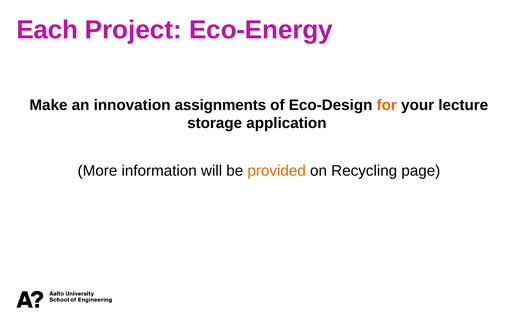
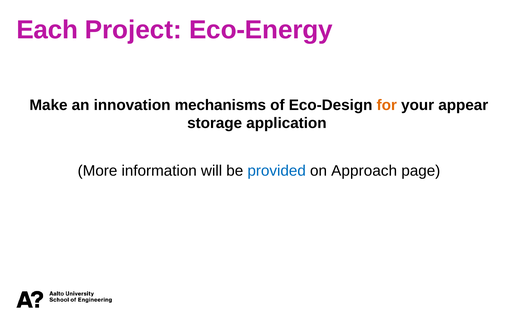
assignments: assignments -> mechanisms
lecture: lecture -> appear
provided colour: orange -> blue
Recycling: Recycling -> Approach
